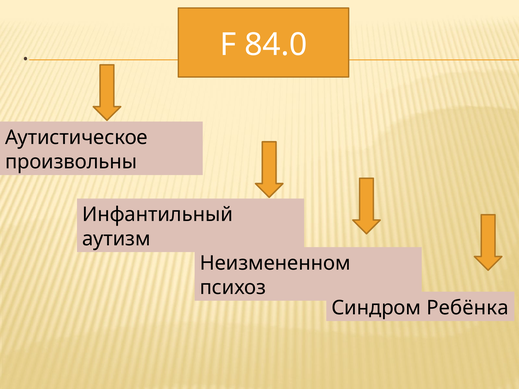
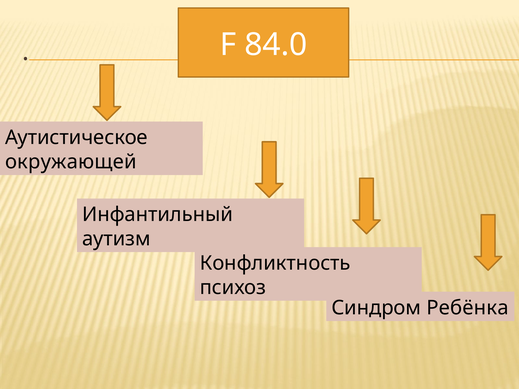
произвольны: произвольны -> окружающей
Неизмененном: Неизмененном -> Конфликтность
